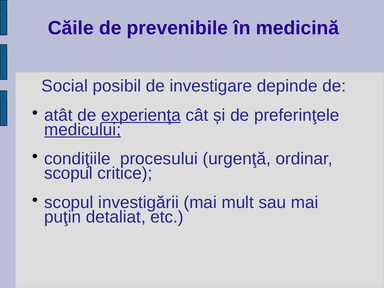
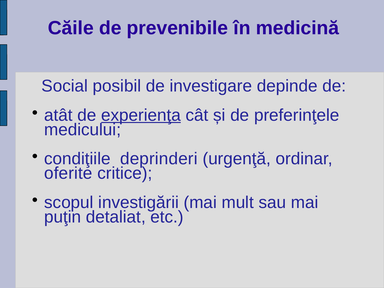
medicului underline: present -> none
procesului: procesului -> deprinderi
scopul at (68, 173): scopul -> oferite
